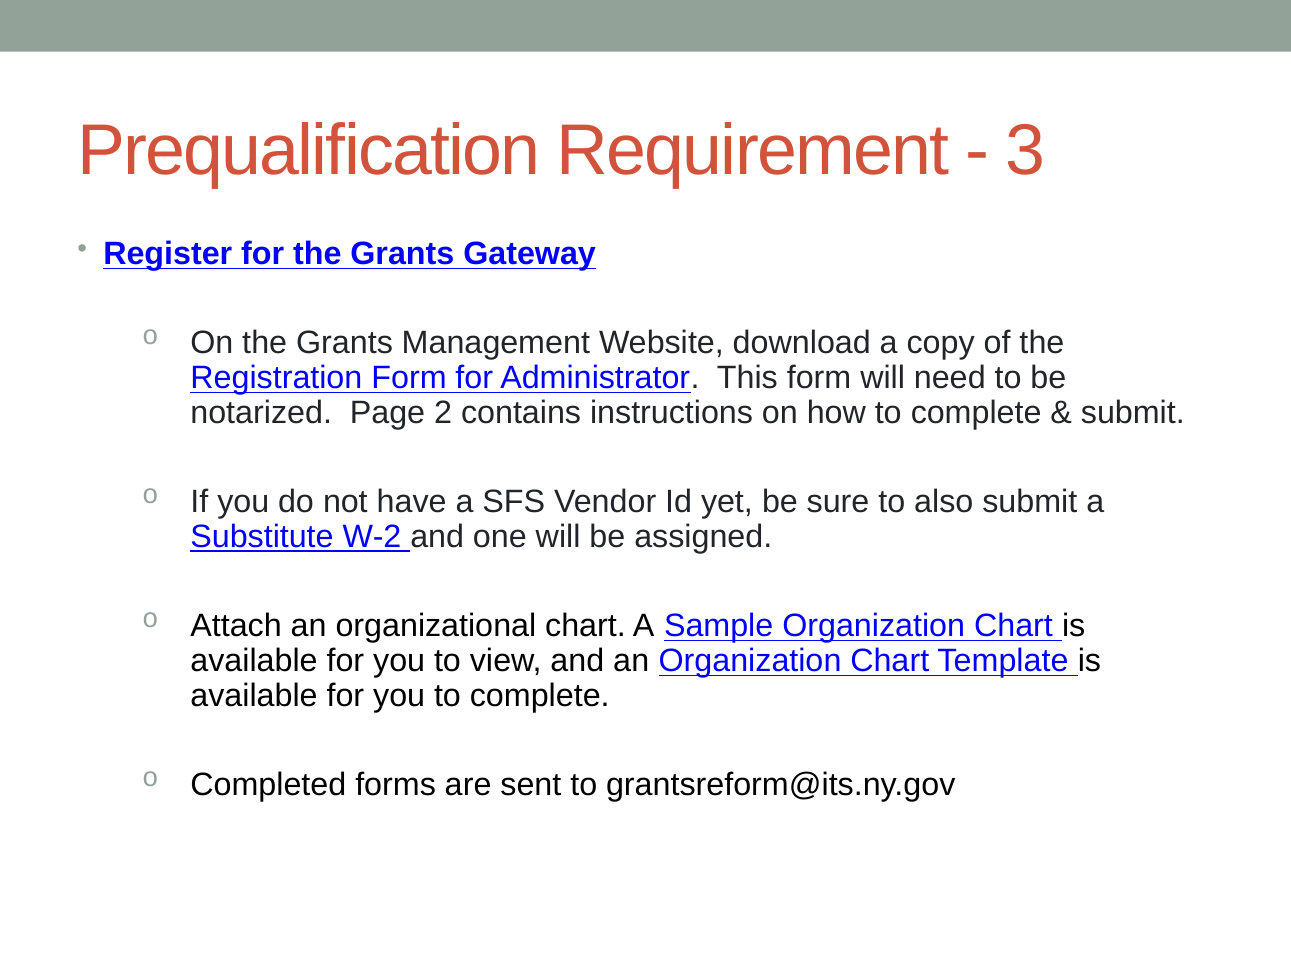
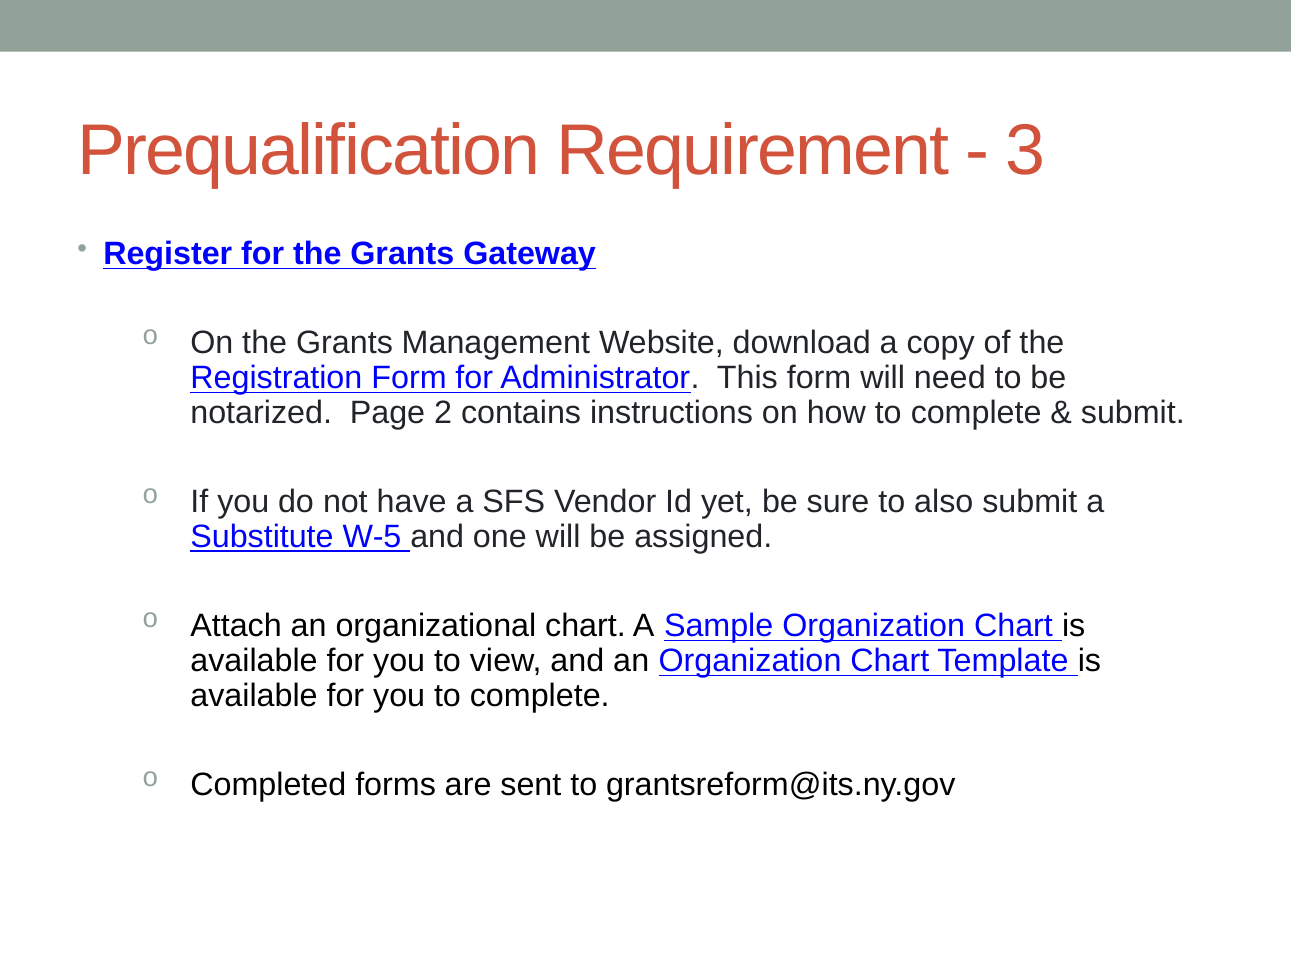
W-2: W-2 -> W-5
